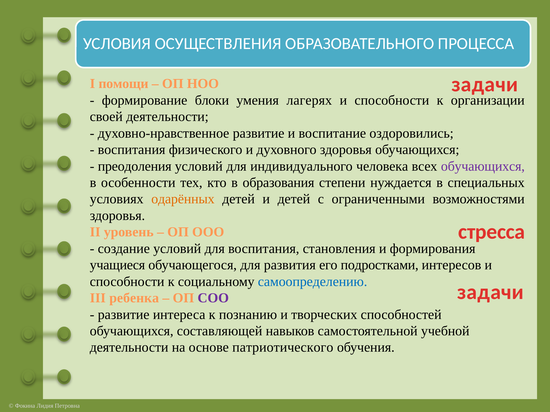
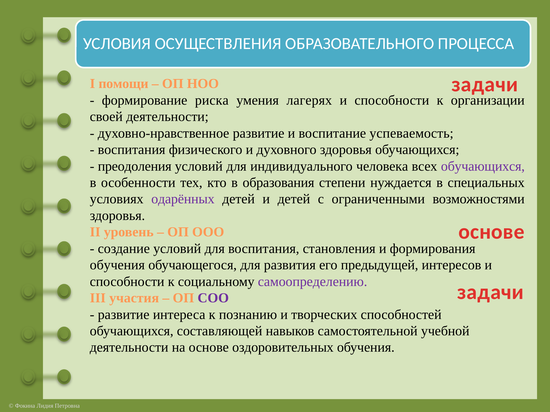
блоки: блоки -> риска
оздоровились: оздоровились -> успеваемость
одарённых colour: orange -> purple
стресса at (492, 232): стресса -> основе
учащиеся at (117, 265): учащиеся -> обучения
подростками: подростками -> предыдущей
самоопределению colour: blue -> purple
ребенка: ребенка -> участия
патриотического: патриотического -> оздоровительных
